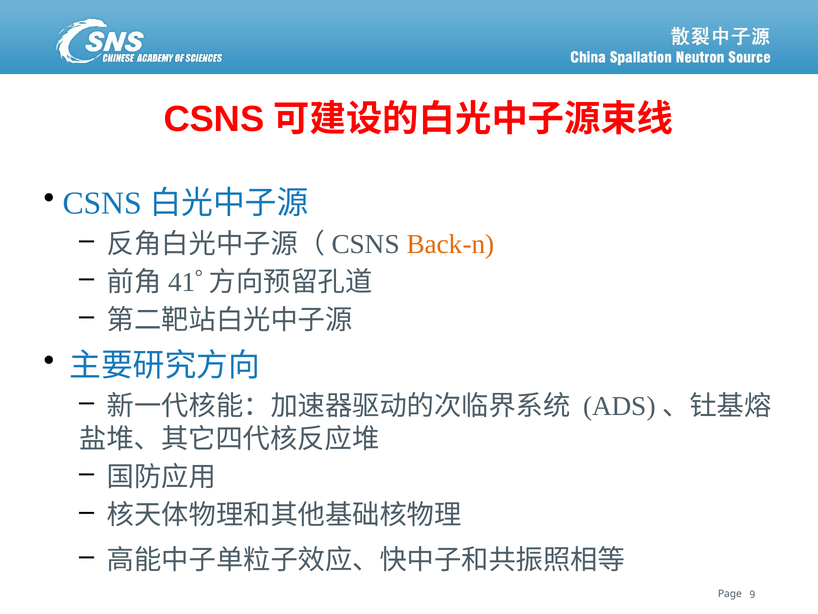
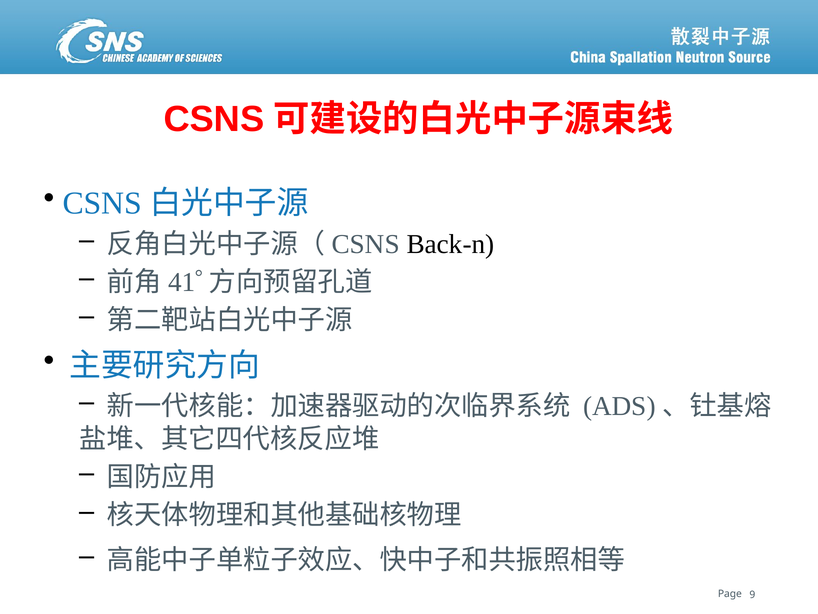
Back-n colour: orange -> black
